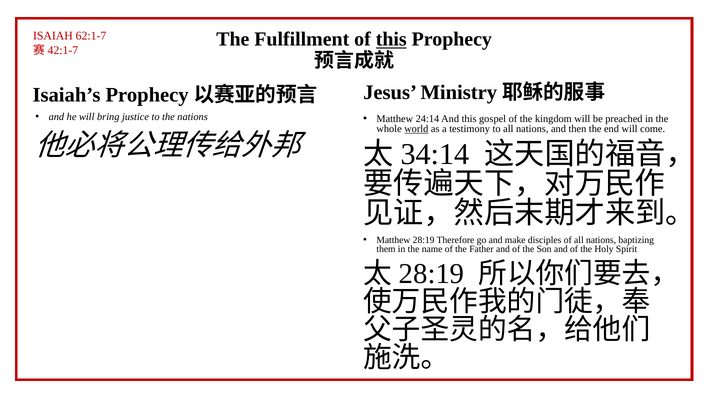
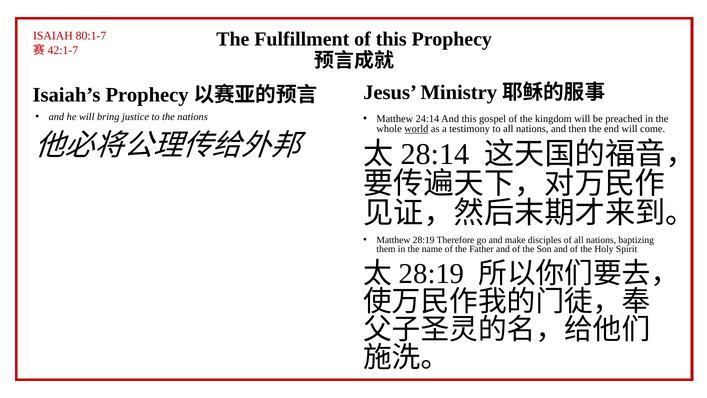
this at (391, 39) underline: present -> none
62:1-7: 62:1-7 -> 80:1-7
34:14: 34:14 -> 28:14
